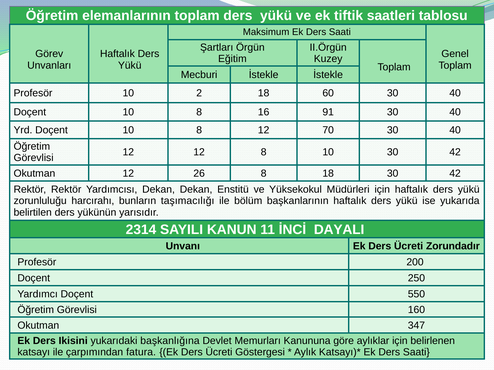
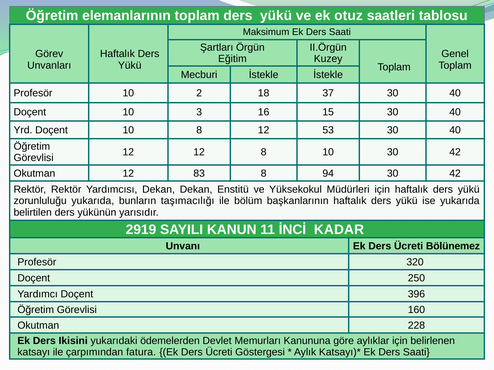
tiftik: tiftik -> otuz
60: 60 -> 37
8 at (199, 112): 8 -> 3
91: 91 -> 15
70: 70 -> 53
26: 26 -> 83
8 18: 18 -> 94
zorunluluğu harcırahı: harcırahı -> yukarıda
2314: 2314 -> 2919
DAYALI: DAYALI -> KADAR
Zorundadır: Zorundadır -> Bölünemez
200: 200 -> 320
550: 550 -> 396
347: 347 -> 228
başkanlığına: başkanlığına -> ödemelerden
